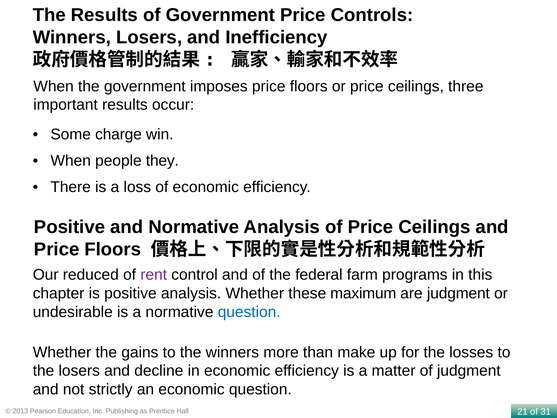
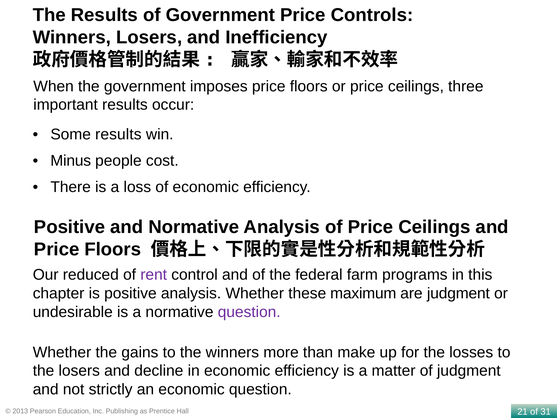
Some charge: charge -> results
When at (71, 161): When -> Minus
they: they -> cost
question at (249, 312) colour: blue -> purple
